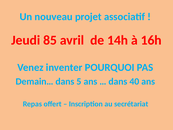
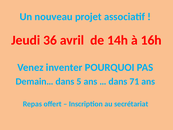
85: 85 -> 36
40: 40 -> 71
